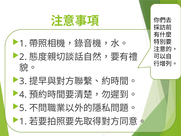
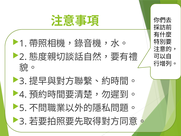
1 at (23, 121): 1 -> 3
